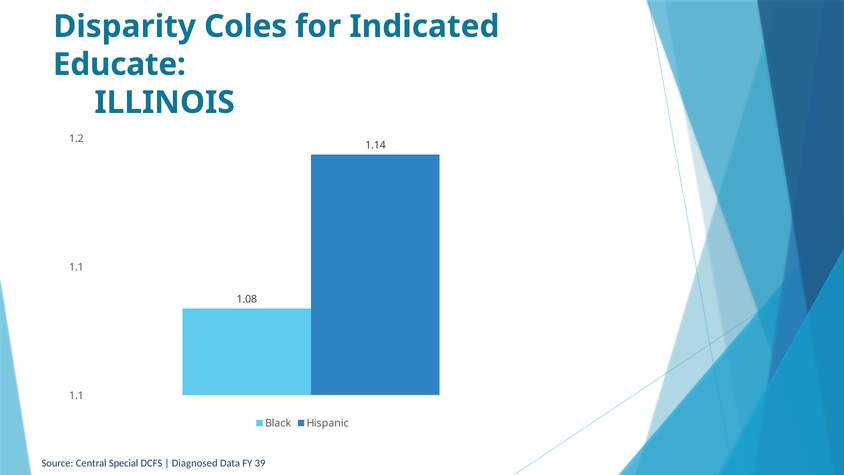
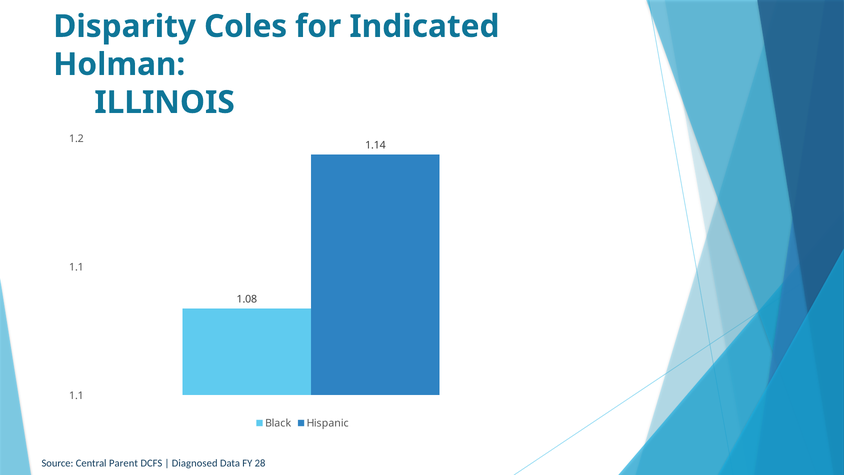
Educate: Educate -> Holman
Special: Special -> Parent
39: 39 -> 28
